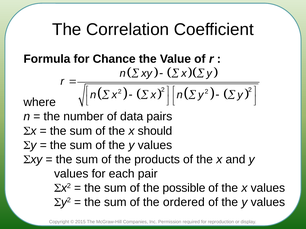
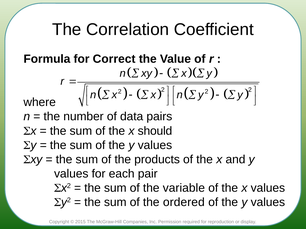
Chance: Chance -> Correct
possible: possible -> variable
